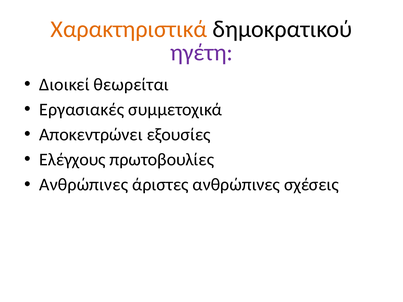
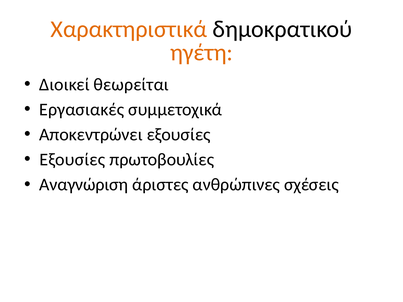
ηγέτη colour: purple -> orange
Ελέγχους at (72, 160): Ελέγχους -> Εξουσίες
Ανθρώπινες at (84, 185): Ανθρώπινες -> Αναγνώριση
